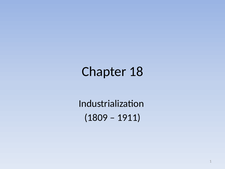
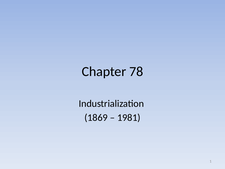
18: 18 -> 78
1809: 1809 -> 1869
1911: 1911 -> 1981
